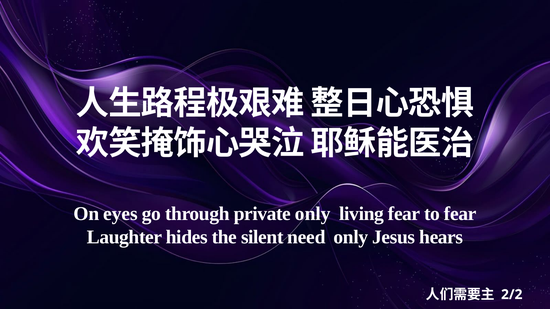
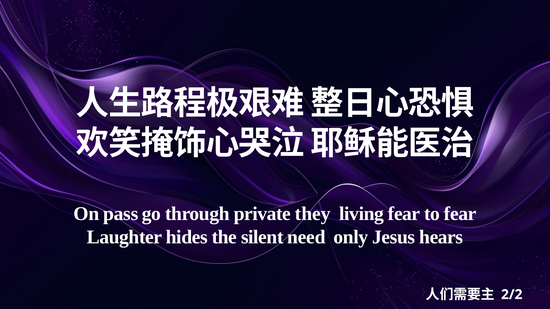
eyes: eyes -> pass
private only: only -> they
